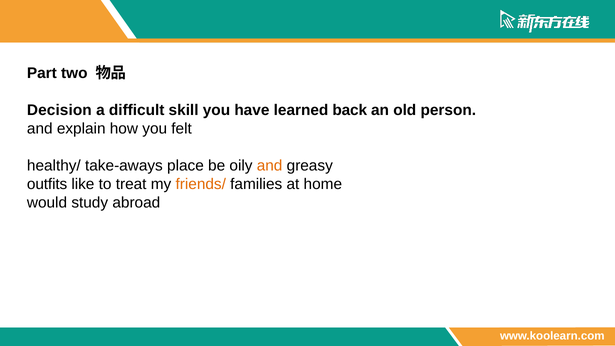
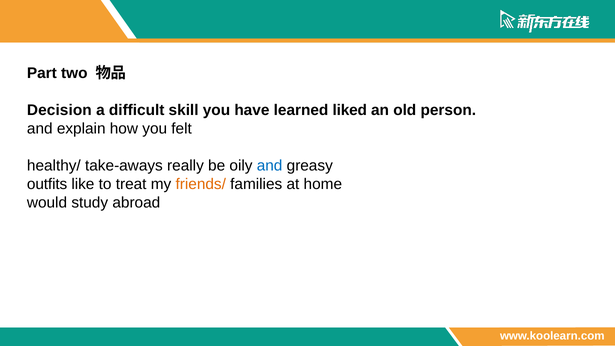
back: back -> liked
place: place -> really
and at (270, 166) colour: orange -> blue
